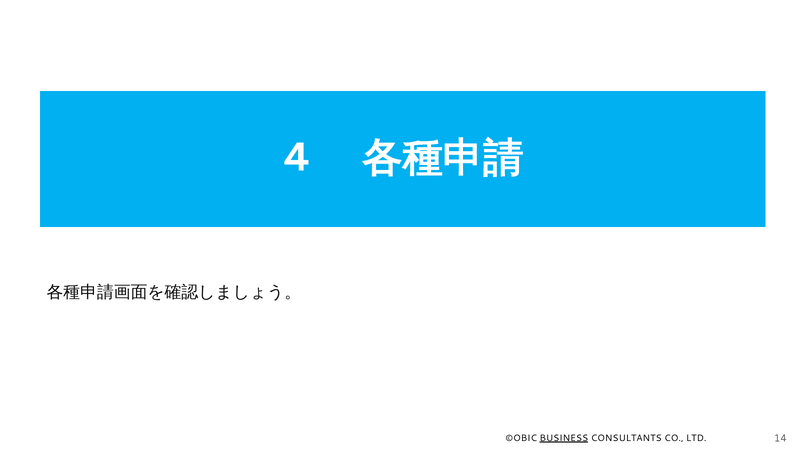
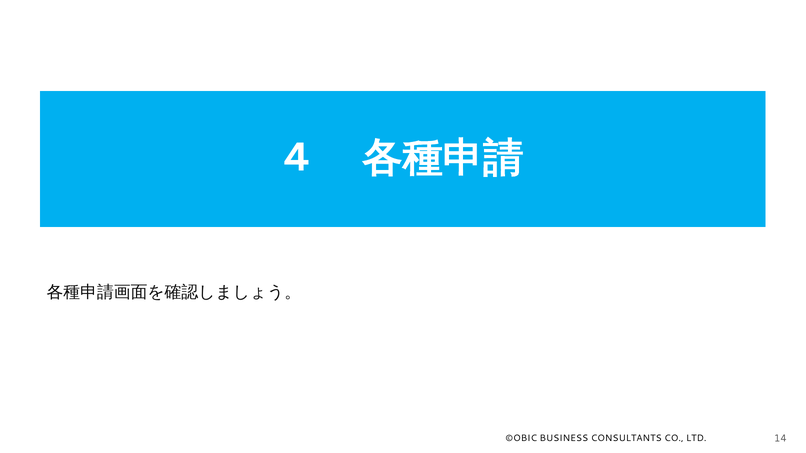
BUSINESS underline: present -> none
